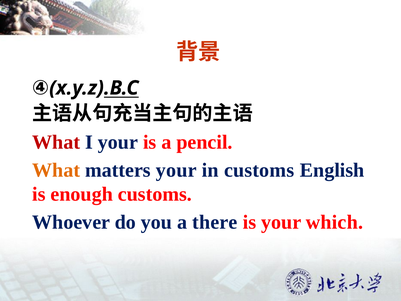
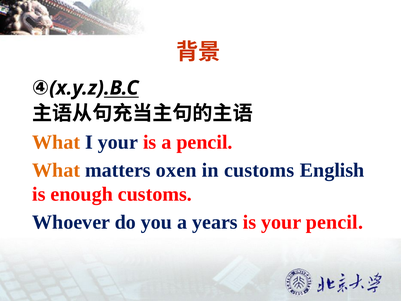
What at (56, 142) colour: red -> orange
matters your: your -> oxen
there: there -> years
your which: which -> pencil
